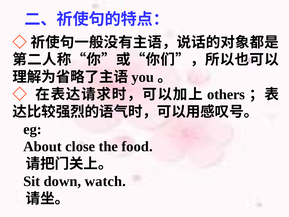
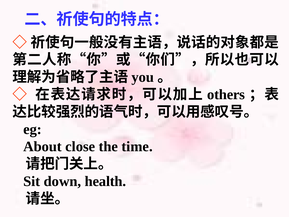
food: food -> time
watch: watch -> health
